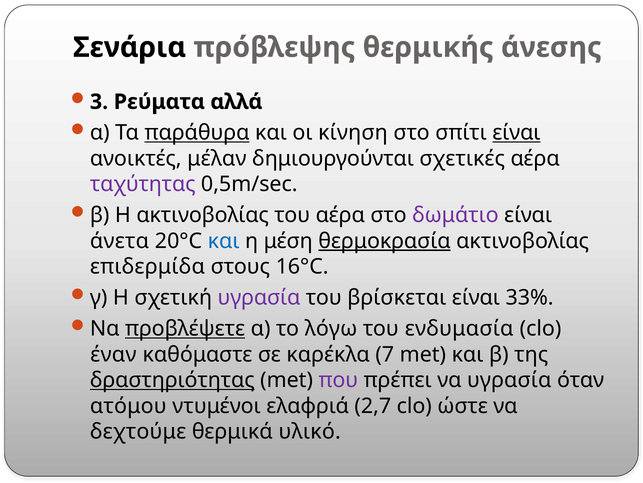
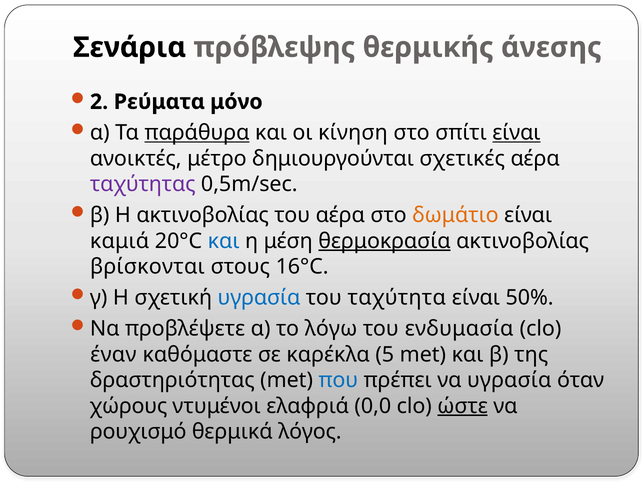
3: 3 -> 2
αλλά: αλλά -> μόνο
μέλαν: μέλαν -> μέτρο
δωμάτιο colour: purple -> orange
άνετα: άνετα -> καμιά
επιδερμίδα: επιδερμίδα -> βρίσκονται
υγρασία at (259, 297) colour: purple -> blue
βρίσκεται: βρίσκεται -> ταχύτητα
33%: 33% -> 50%
προβλέψετε underline: present -> none
7: 7 -> 5
δραστηριότητας underline: present -> none
που colour: purple -> blue
ατόμου: ατόμου -> χώρους
2,7: 2,7 -> 0,0
ώστε underline: none -> present
δεχτούμε: δεχτούμε -> ρουχισμό
υλικό: υλικό -> λόγος
